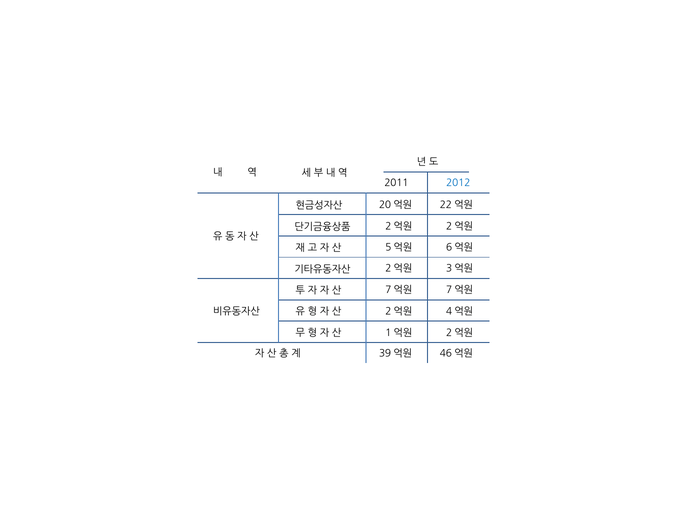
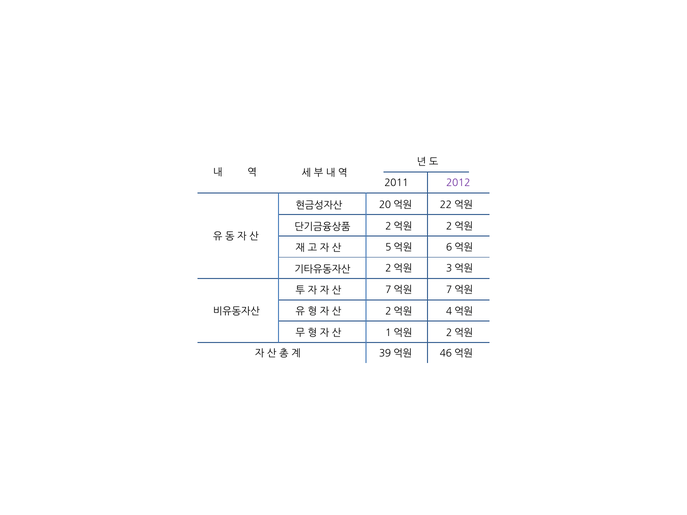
2012 colour: blue -> purple
